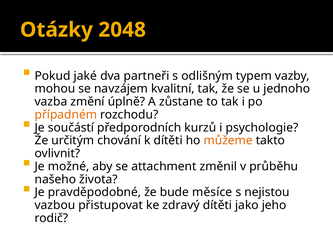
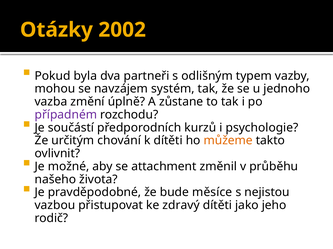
2048: 2048 -> 2002
jaké: jaké -> byla
kvalitní: kvalitní -> systém
případném colour: orange -> purple
